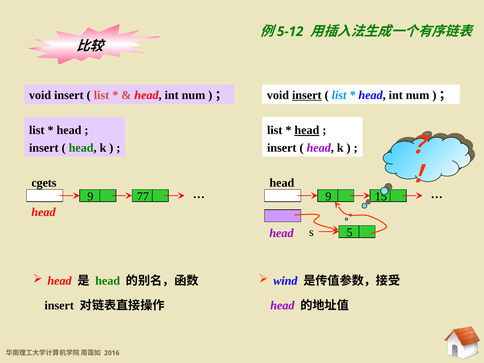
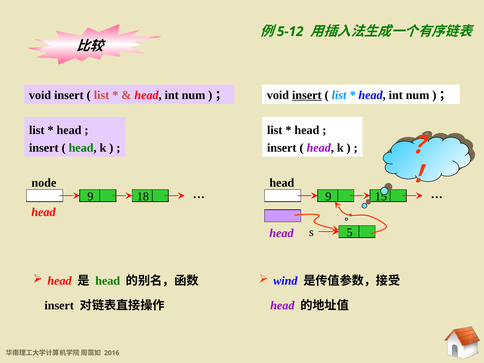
head at (307, 130) underline: present -> none
cgets: cgets -> node
77: 77 -> 18
